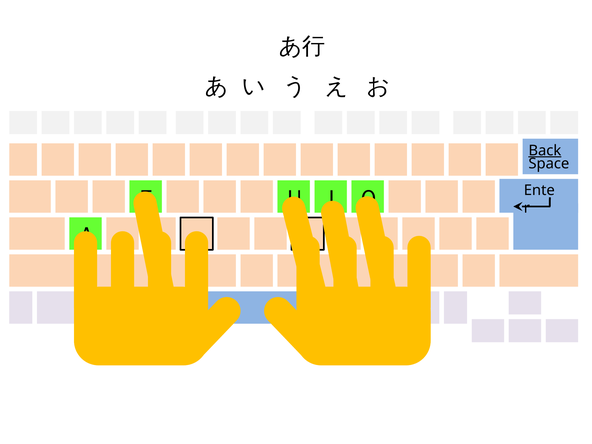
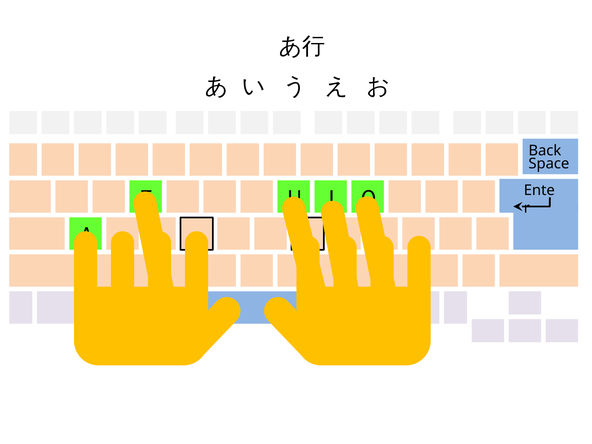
Back underline: present -> none
